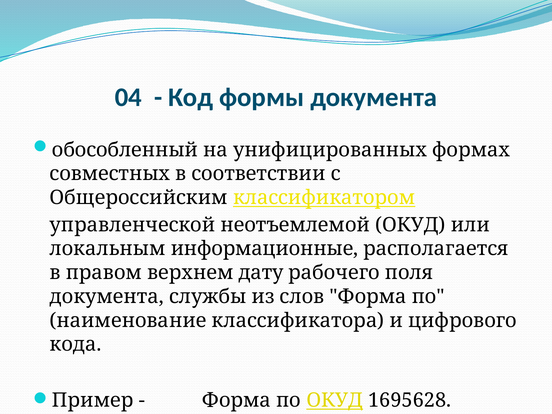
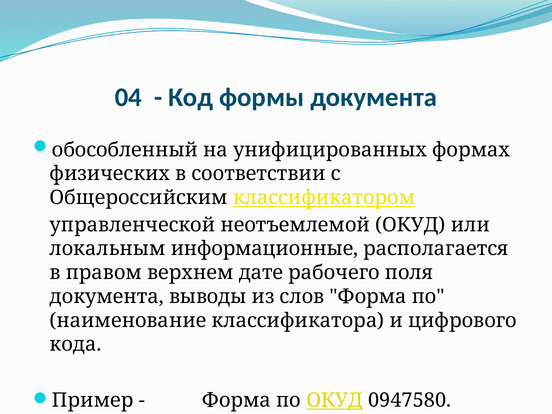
совместных: совместных -> физических
дату: дату -> дате
службы: службы -> выводы
1695628: 1695628 -> 0947580
